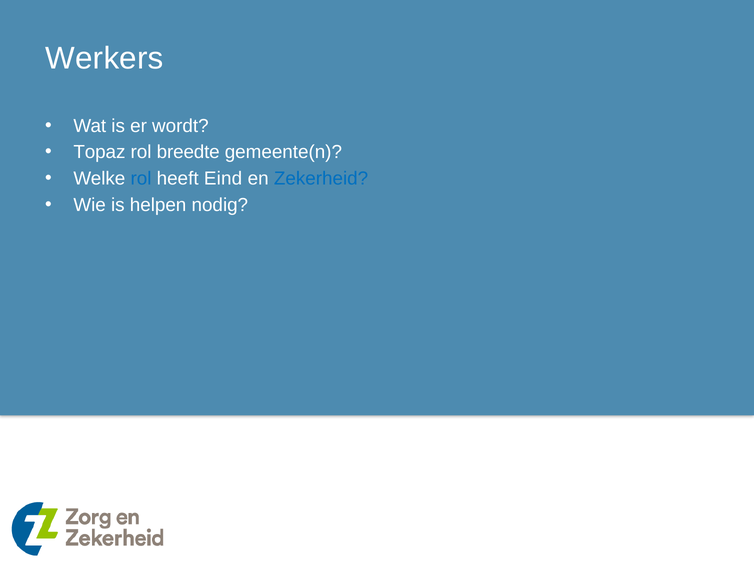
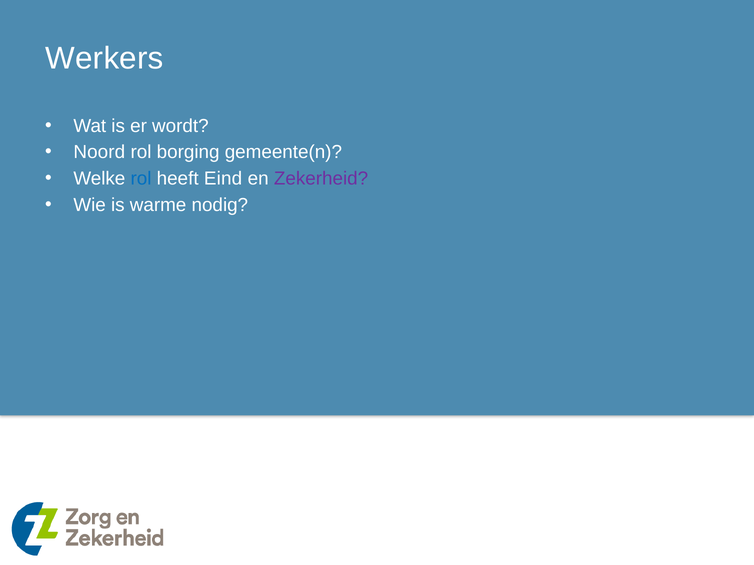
Topaz: Topaz -> Noord
breedte: breedte -> borging
Zekerheid colour: blue -> purple
helpen: helpen -> warme
